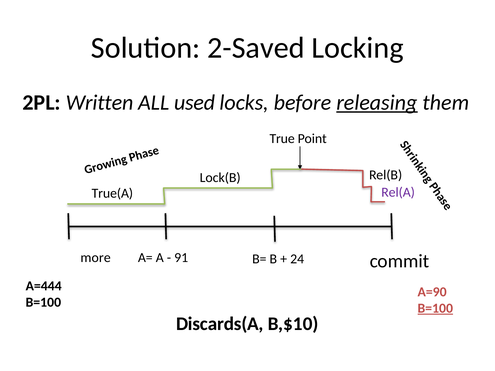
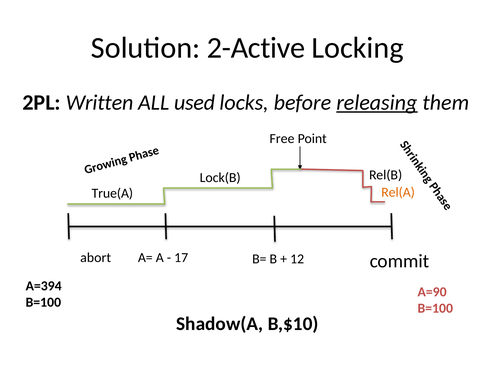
2-Saved: 2-Saved -> 2-Active
True: True -> Free
Rel(A colour: purple -> orange
more: more -> abort
91: 91 -> 17
24: 24 -> 12
A=444: A=444 -> A=394
B=100 at (435, 309) underline: present -> none
Discards(A: Discards(A -> Shadow(A
